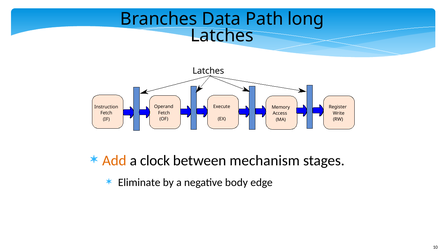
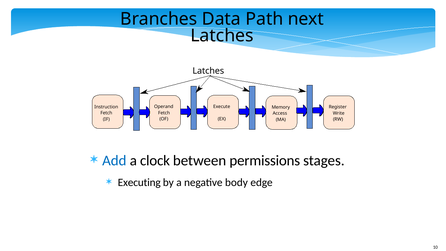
long: long -> next
Add colour: orange -> blue
mechanism: mechanism -> permissions
Eliminate: Eliminate -> Executing
